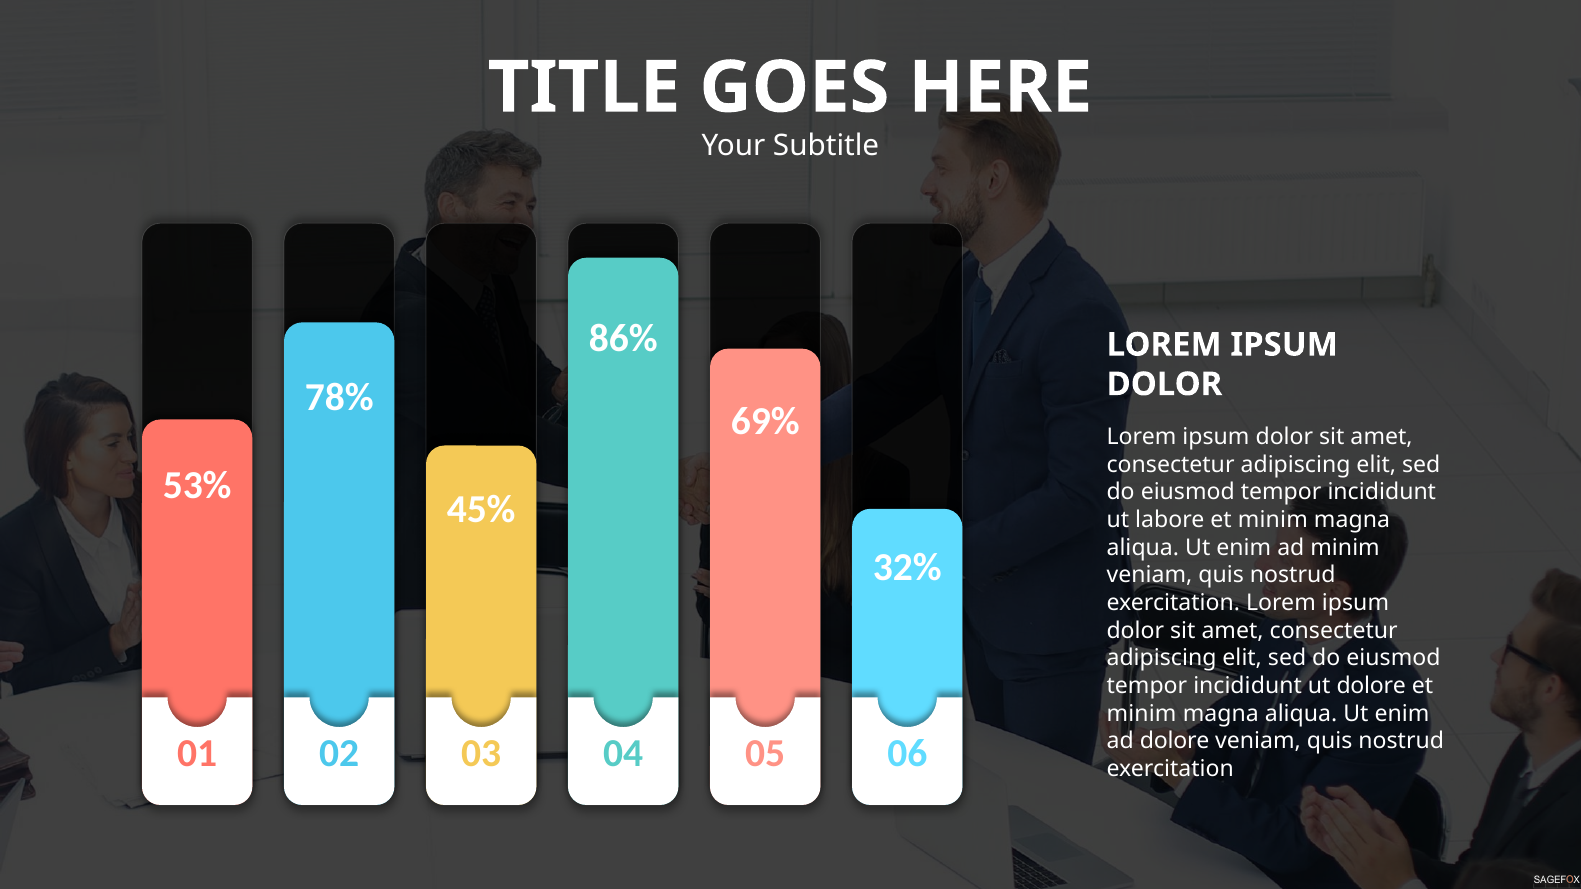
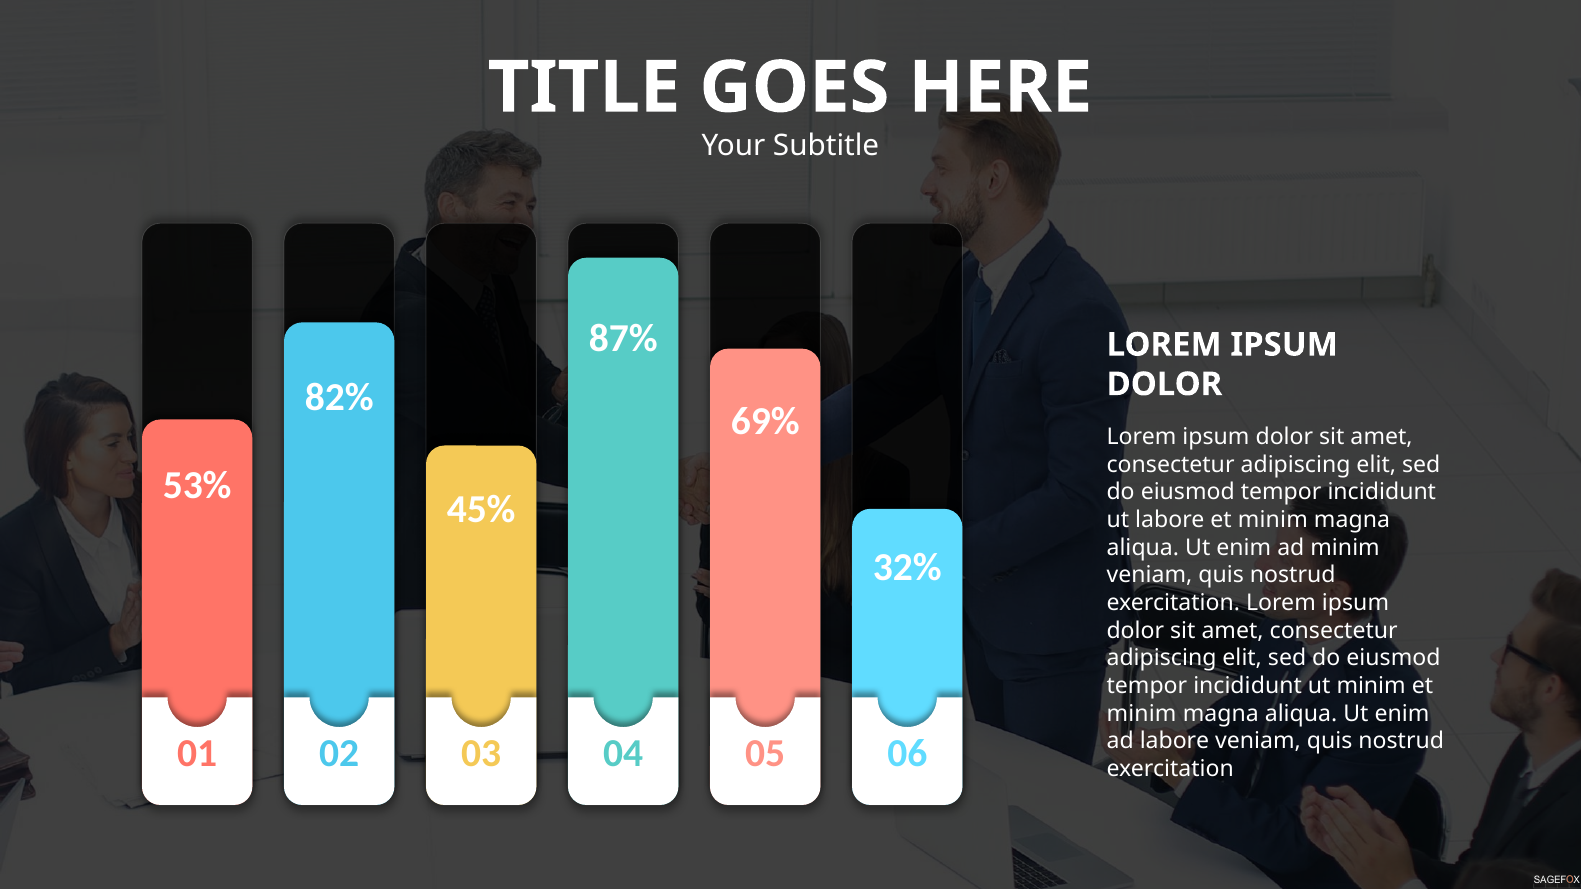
86%: 86% -> 87%
78%: 78% -> 82%
ut dolore: dolore -> minim
ad dolore: dolore -> labore
